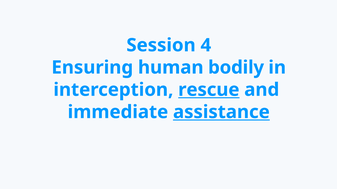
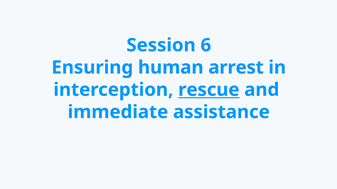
4: 4 -> 6
bodily: bodily -> arrest
assistance underline: present -> none
